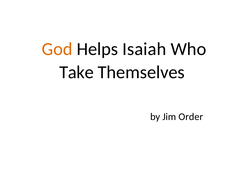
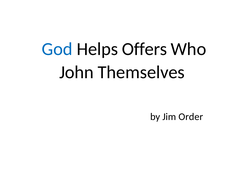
God colour: orange -> blue
Isaiah: Isaiah -> Offers
Take: Take -> John
